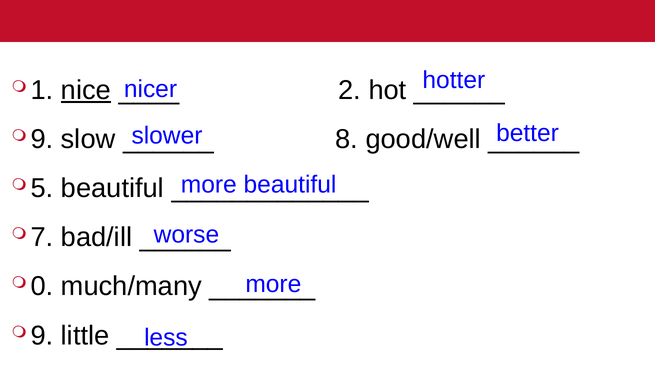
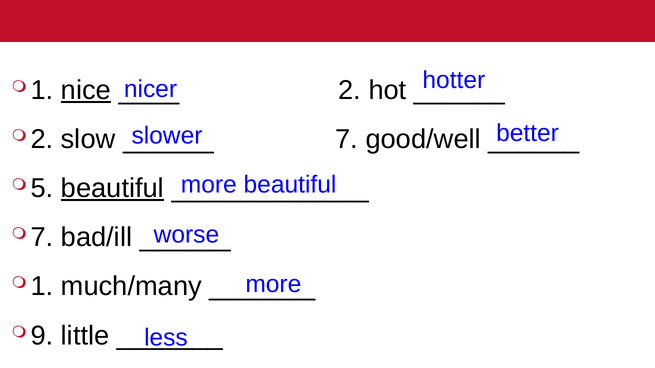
9 at (42, 139): 9 -> 2
8 at (347, 139): 8 -> 7
beautiful at (112, 189) underline: none -> present
0 at (42, 287): 0 -> 1
